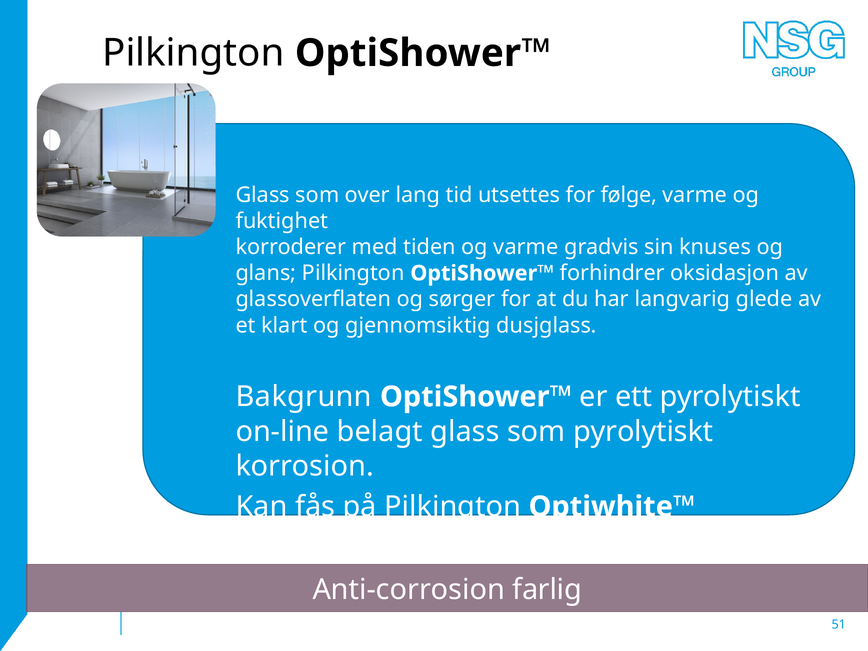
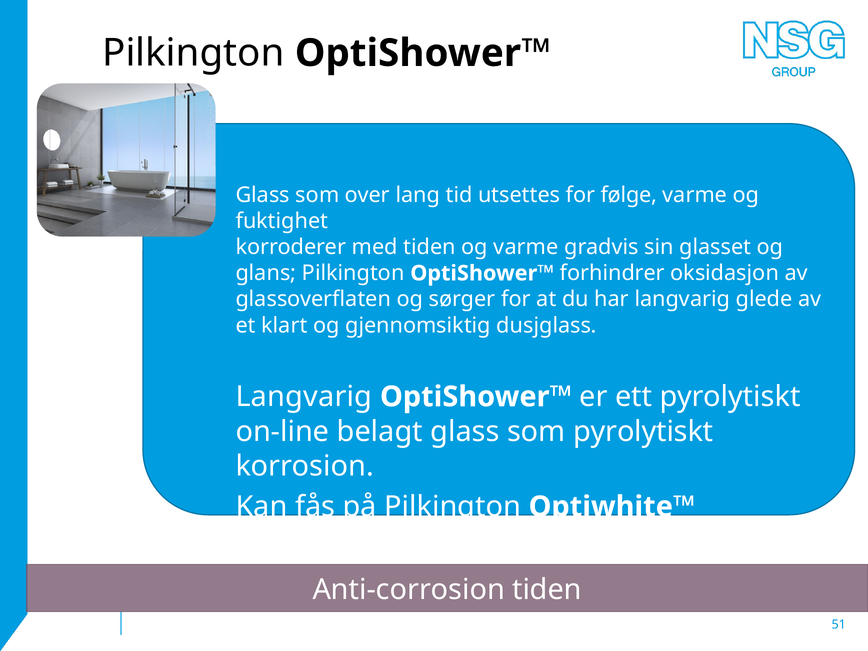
knuses: knuses -> glasset
Bakgrunn at (304, 397): Bakgrunn -> Langvarig
Anti-corrosion farlig: farlig -> tiden
